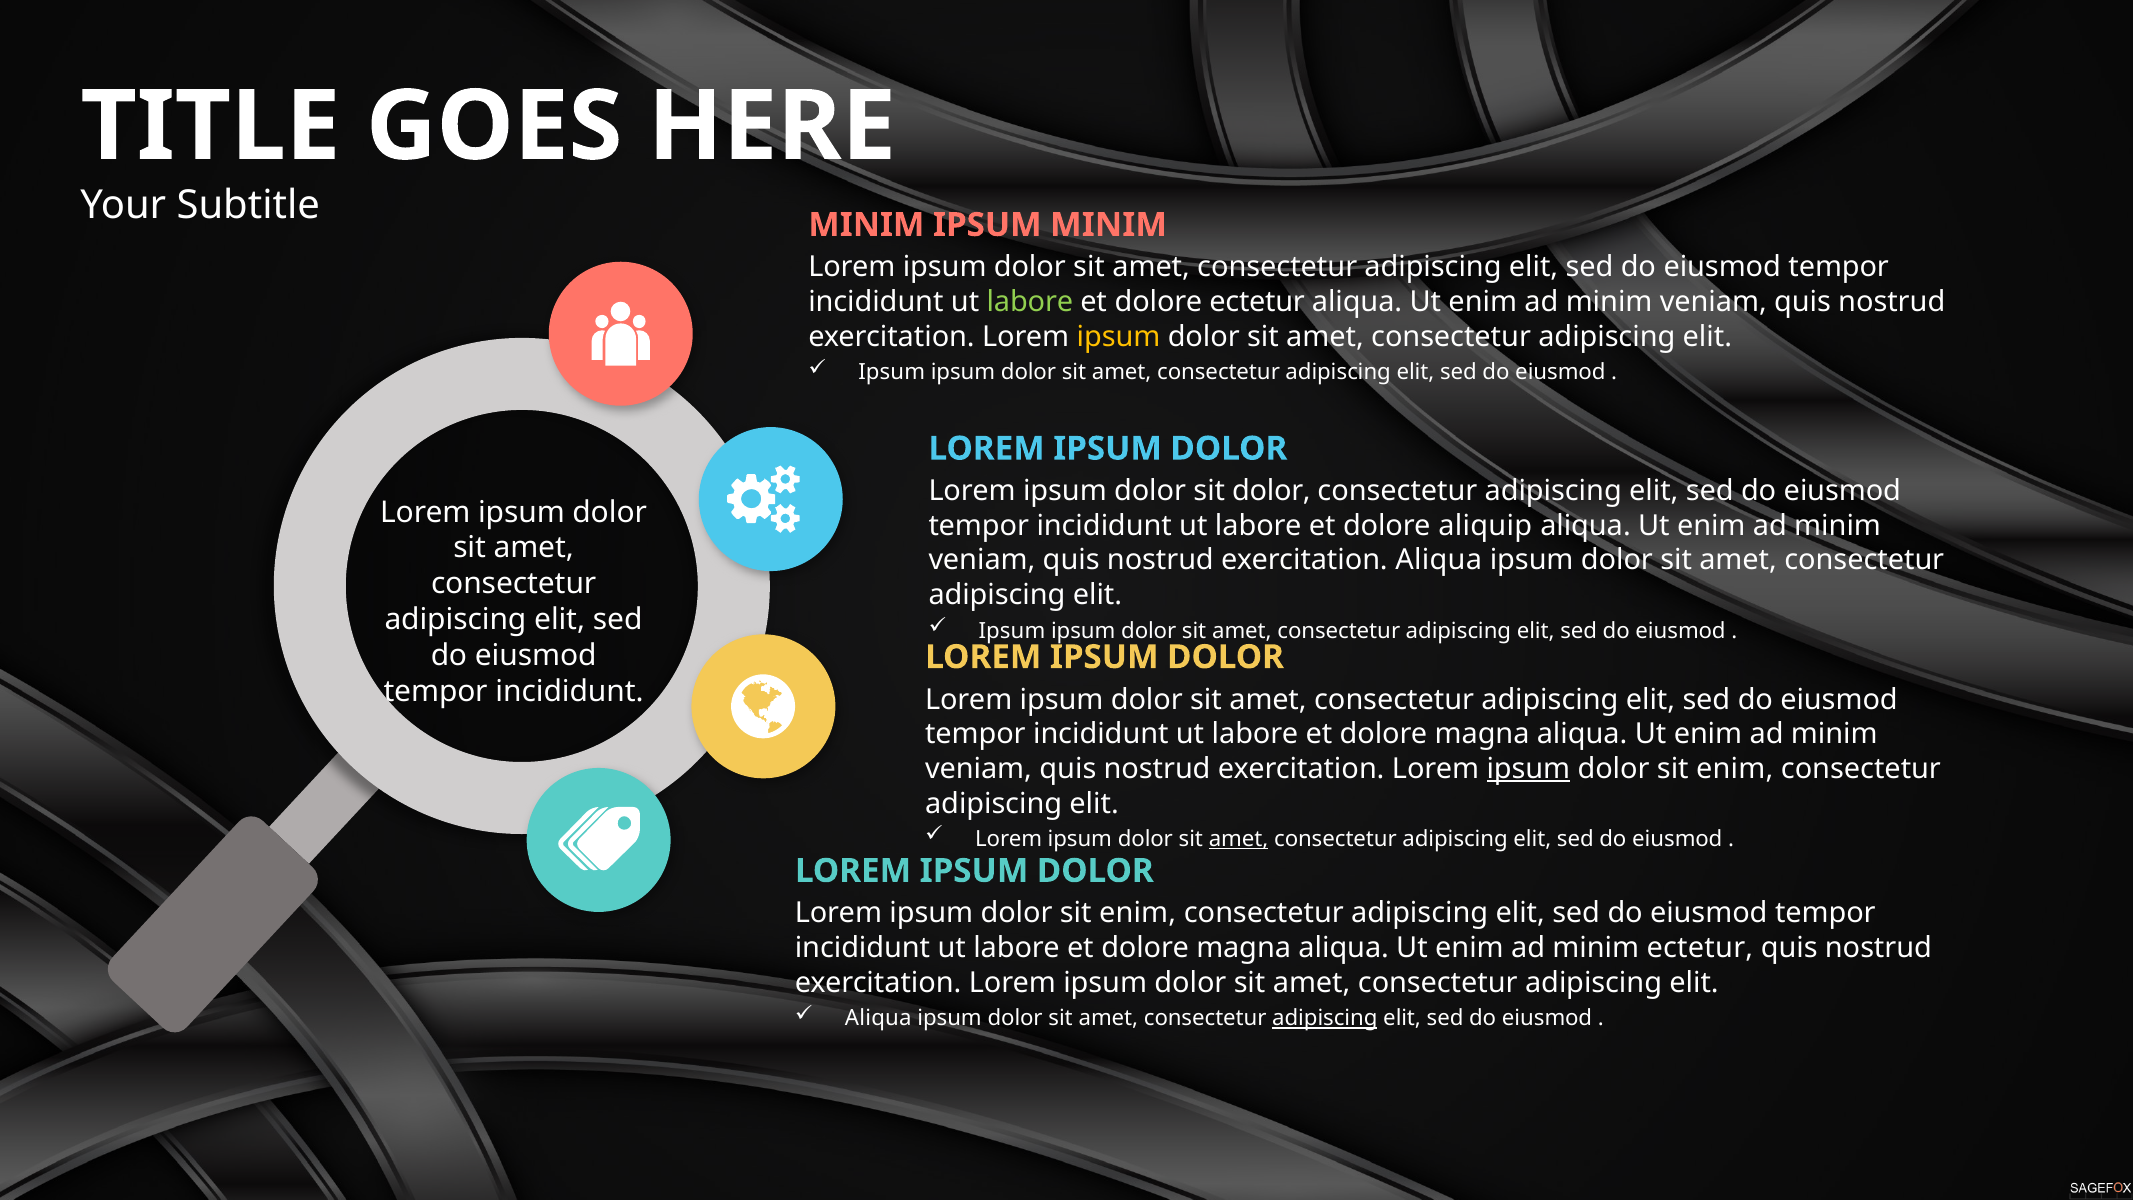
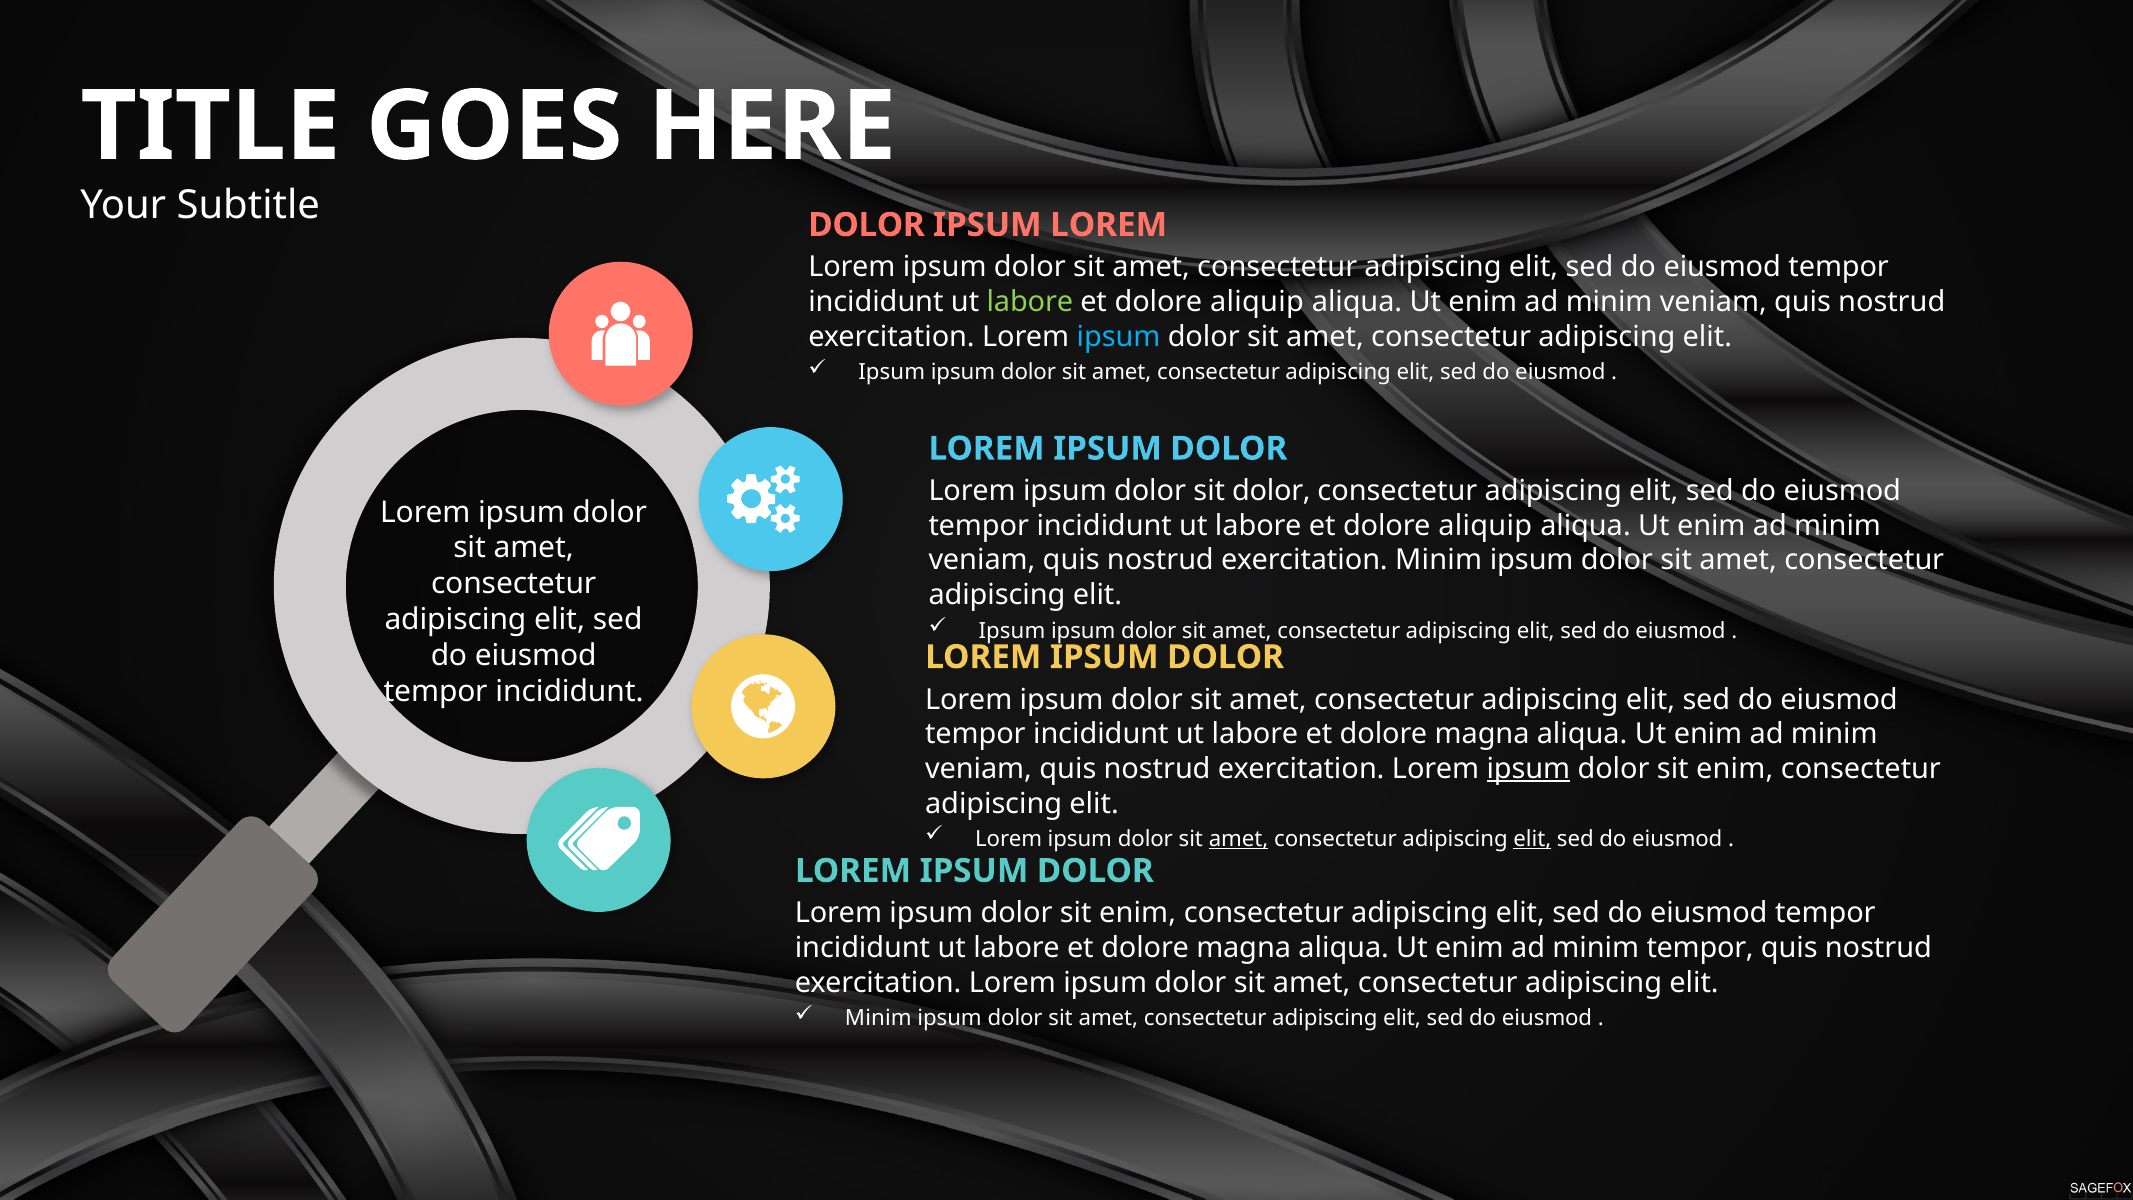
MINIM at (866, 225): MINIM -> DOLOR
IPSUM MINIM: MINIM -> LOREM
ectetur at (1257, 302): ectetur -> aliquip
ipsum at (1119, 337) colour: yellow -> light blue
exercitation Aliqua: Aliqua -> Minim
elit at (1532, 839) underline: none -> present
minim ectetur: ectetur -> tempor
Aliqua at (878, 1018): Aliqua -> Minim
adipiscing at (1325, 1018) underline: present -> none
